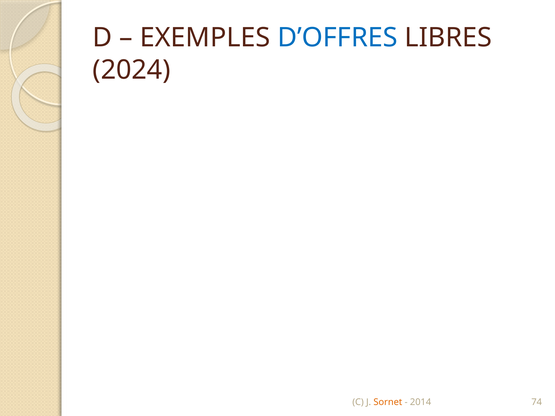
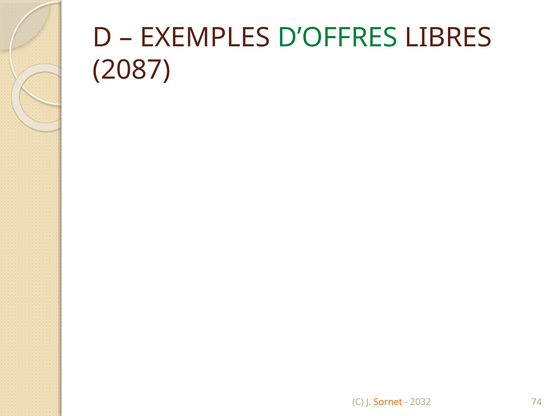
D’OFFRES colour: blue -> green
2024: 2024 -> 2087
2014: 2014 -> 2032
